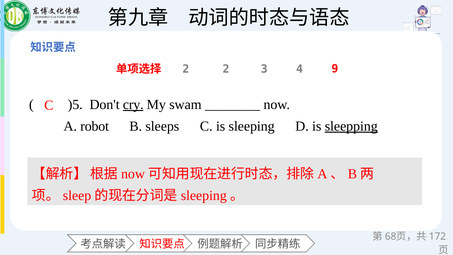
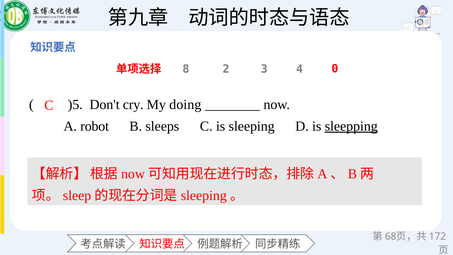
2 at (186, 69): 2 -> 8
9: 9 -> 0
cry underline: present -> none
swam: swam -> doing
